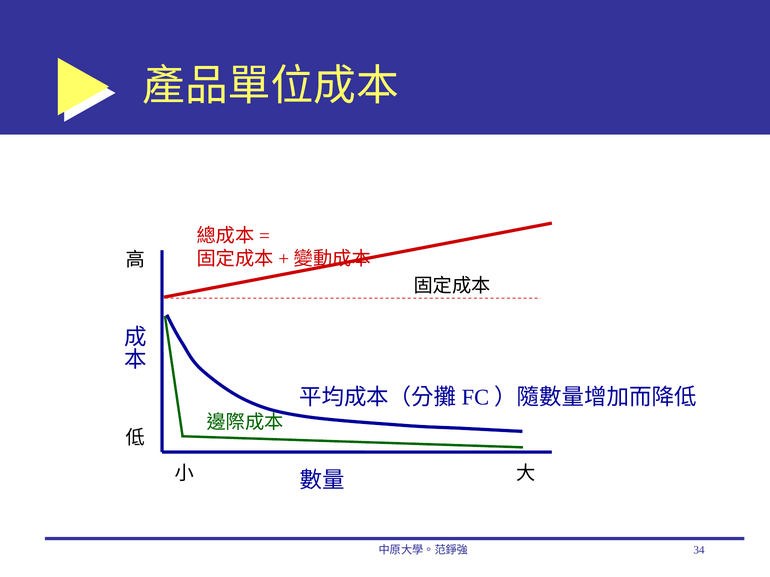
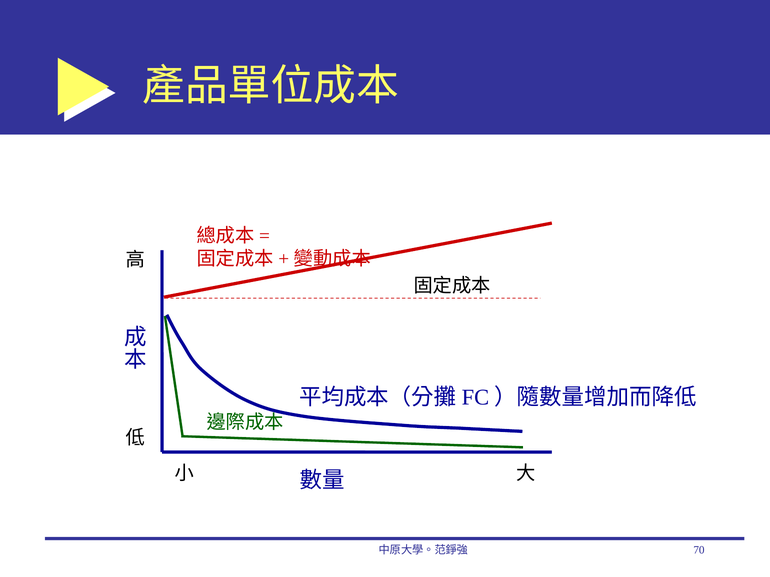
34: 34 -> 70
